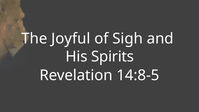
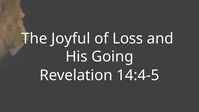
Sigh: Sigh -> Loss
Spirits: Spirits -> Going
14:8-5: 14:8-5 -> 14:4-5
